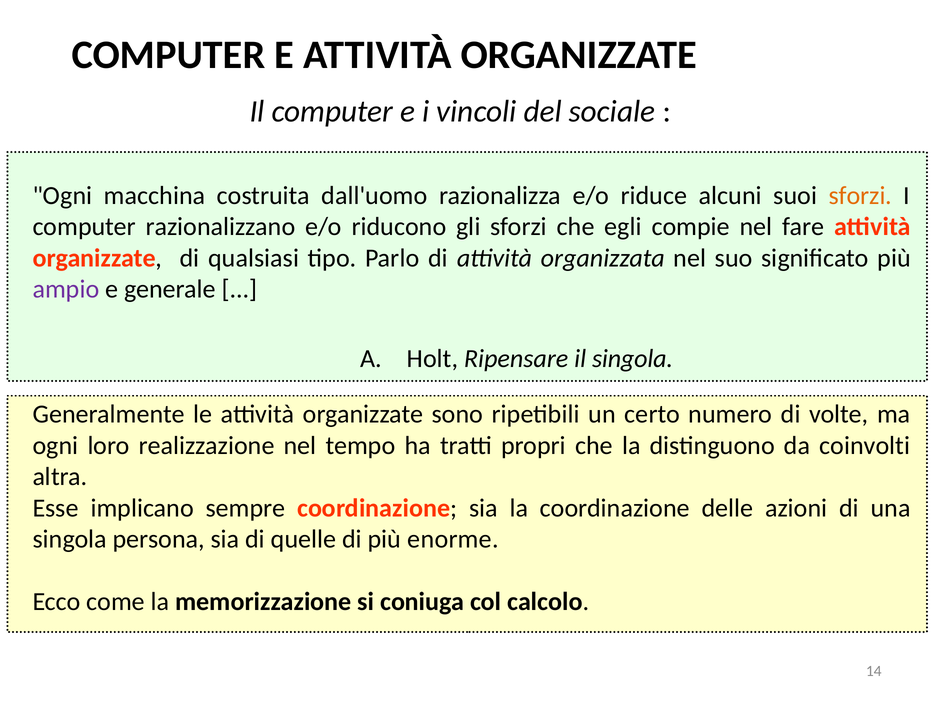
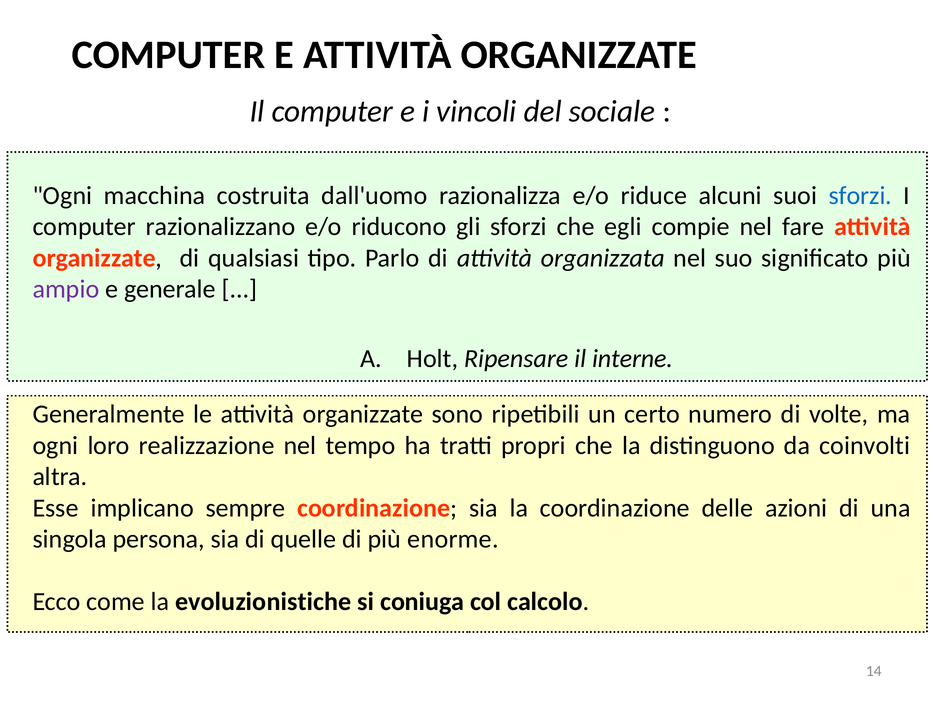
sforzi at (860, 196) colour: orange -> blue
il singola: singola -> interne
memorizzazione: memorizzazione -> evoluzionistiche
